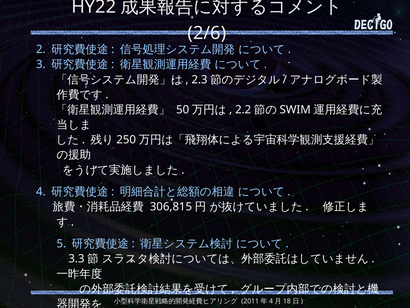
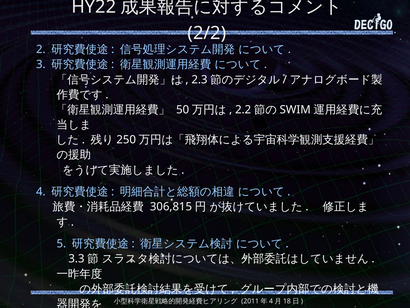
2/6: 2/6 -> 2/2
